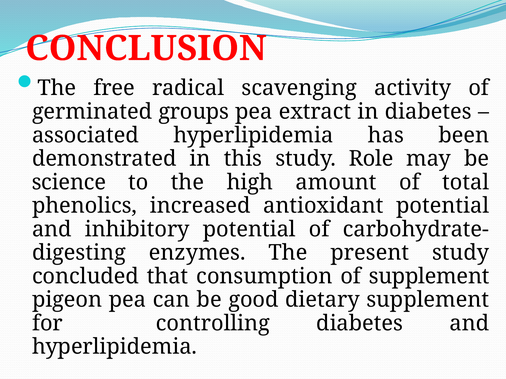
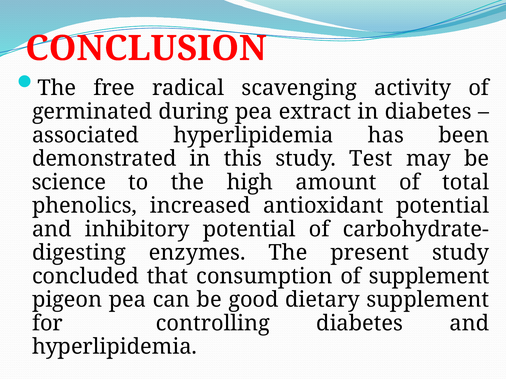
groups: groups -> during
Role: Role -> Test
